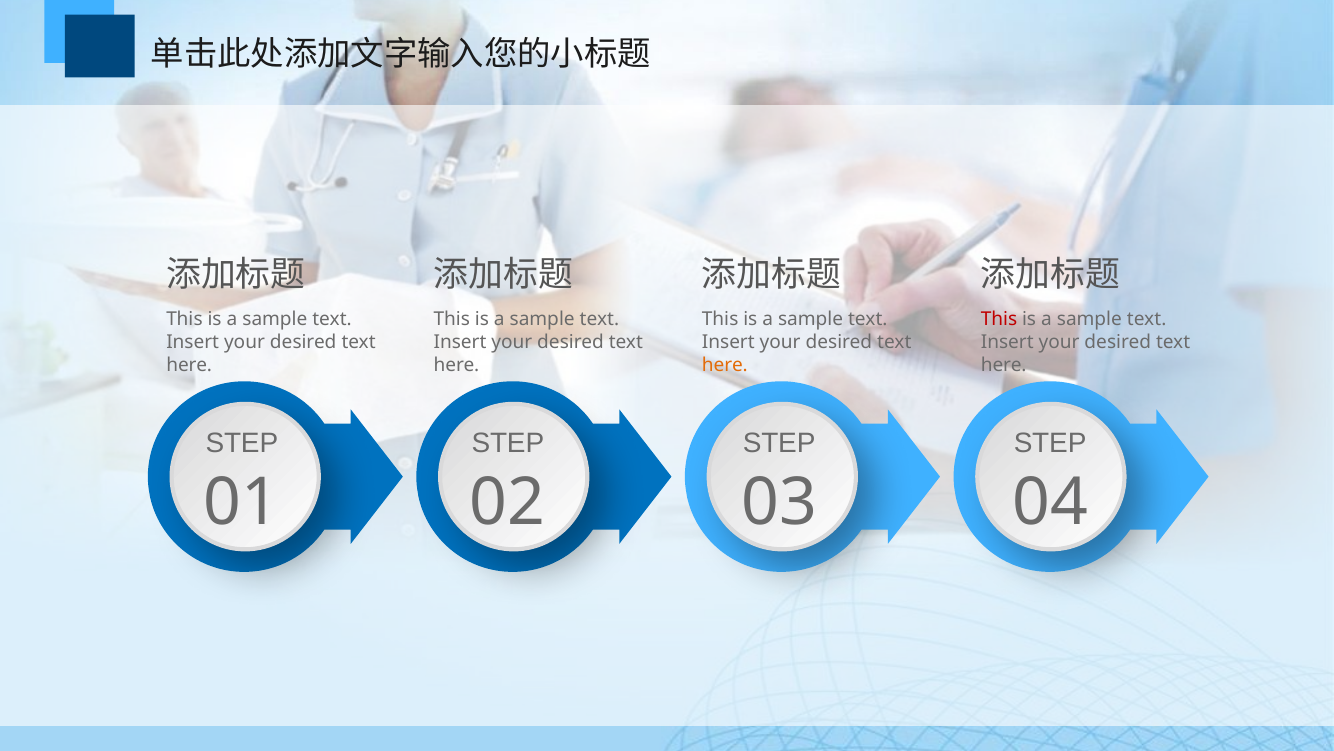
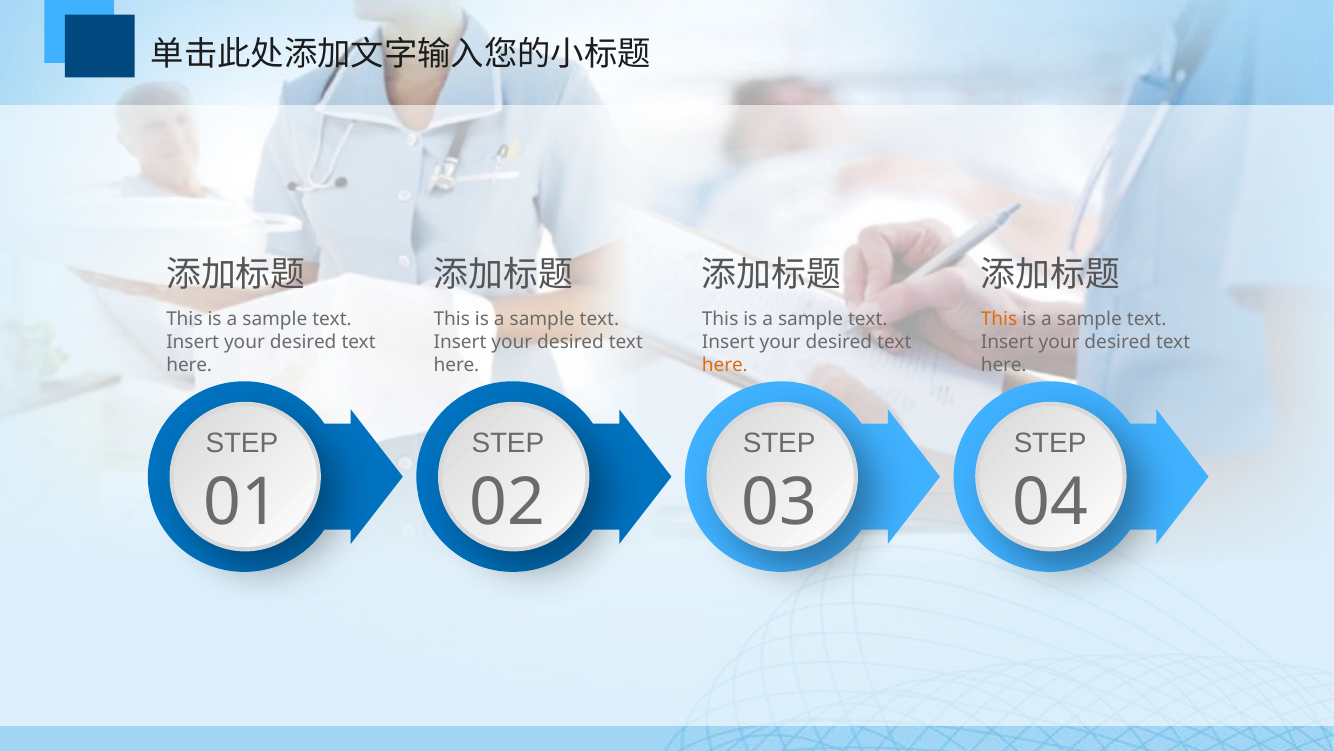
This at (999, 319) colour: red -> orange
